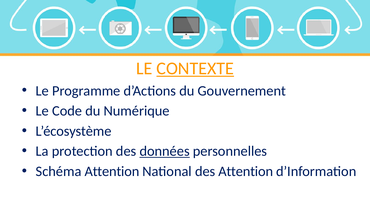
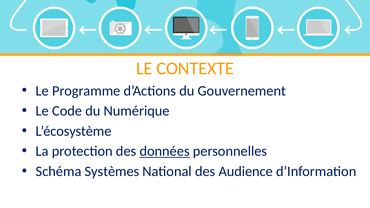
CONTEXTE underline: present -> none
Schéma Attention: Attention -> Systèmes
des Attention: Attention -> Audience
